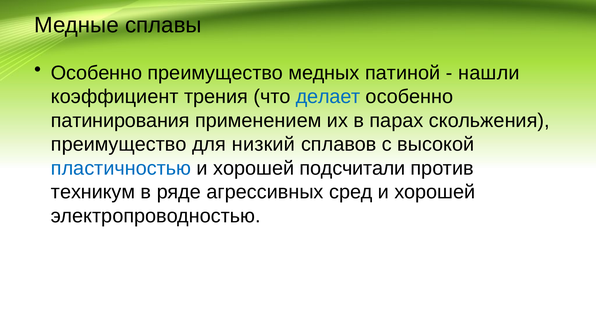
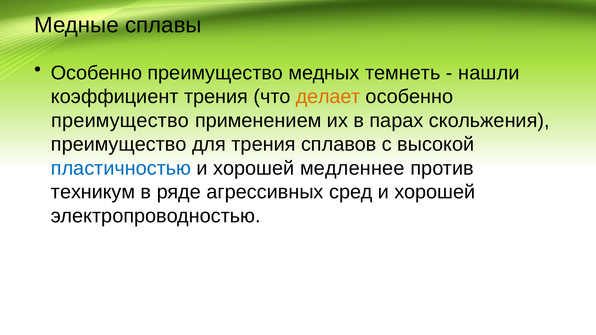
патиной: патиной -> темнеть
делает colour: blue -> orange
патинирования at (120, 121): патинирования -> преимущество
для низкий: низкий -> трения
подсчитали: подсчитали -> медленнее
